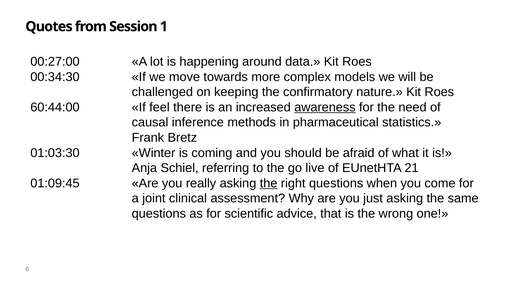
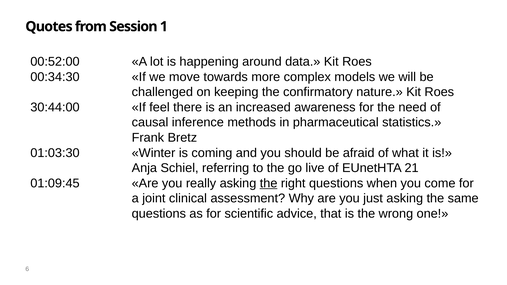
00:27:00: 00:27:00 -> 00:52:00
60:44:00: 60:44:00 -> 30:44:00
awareness underline: present -> none
